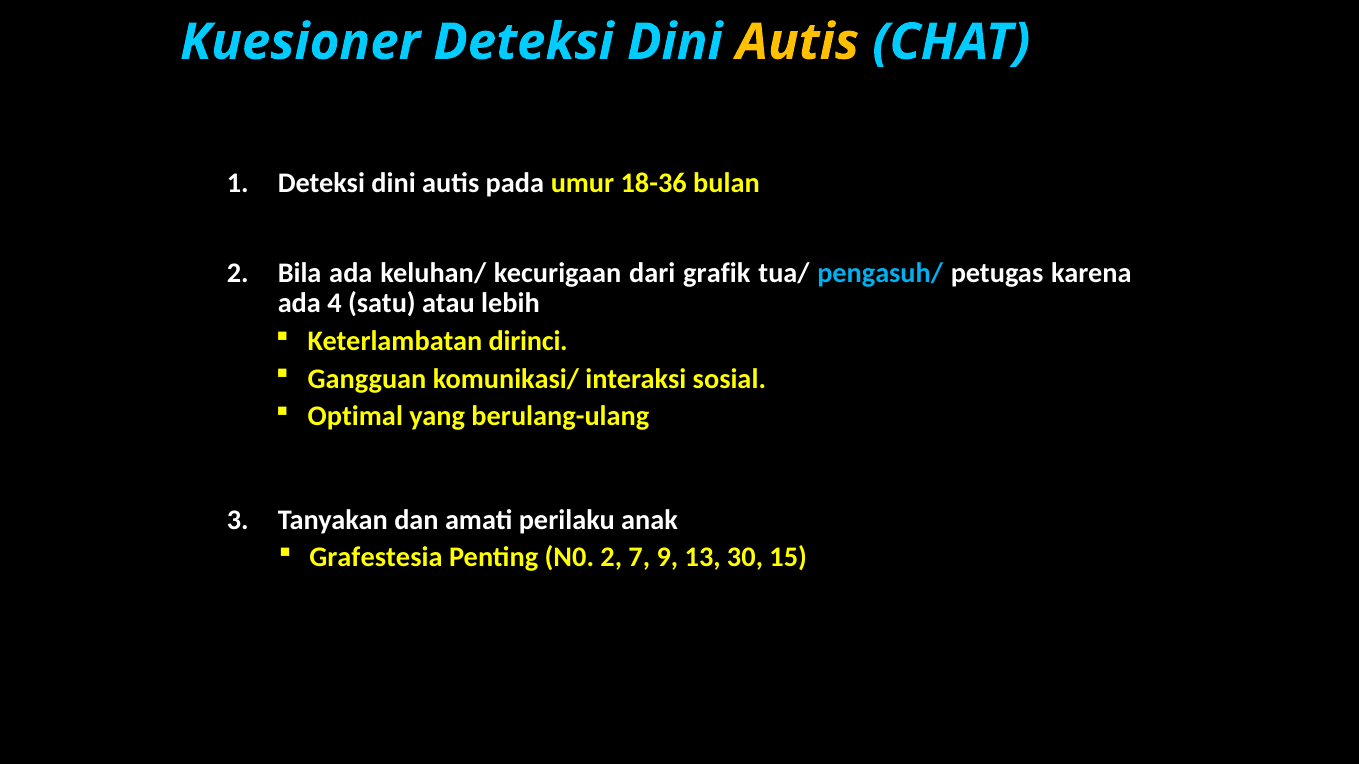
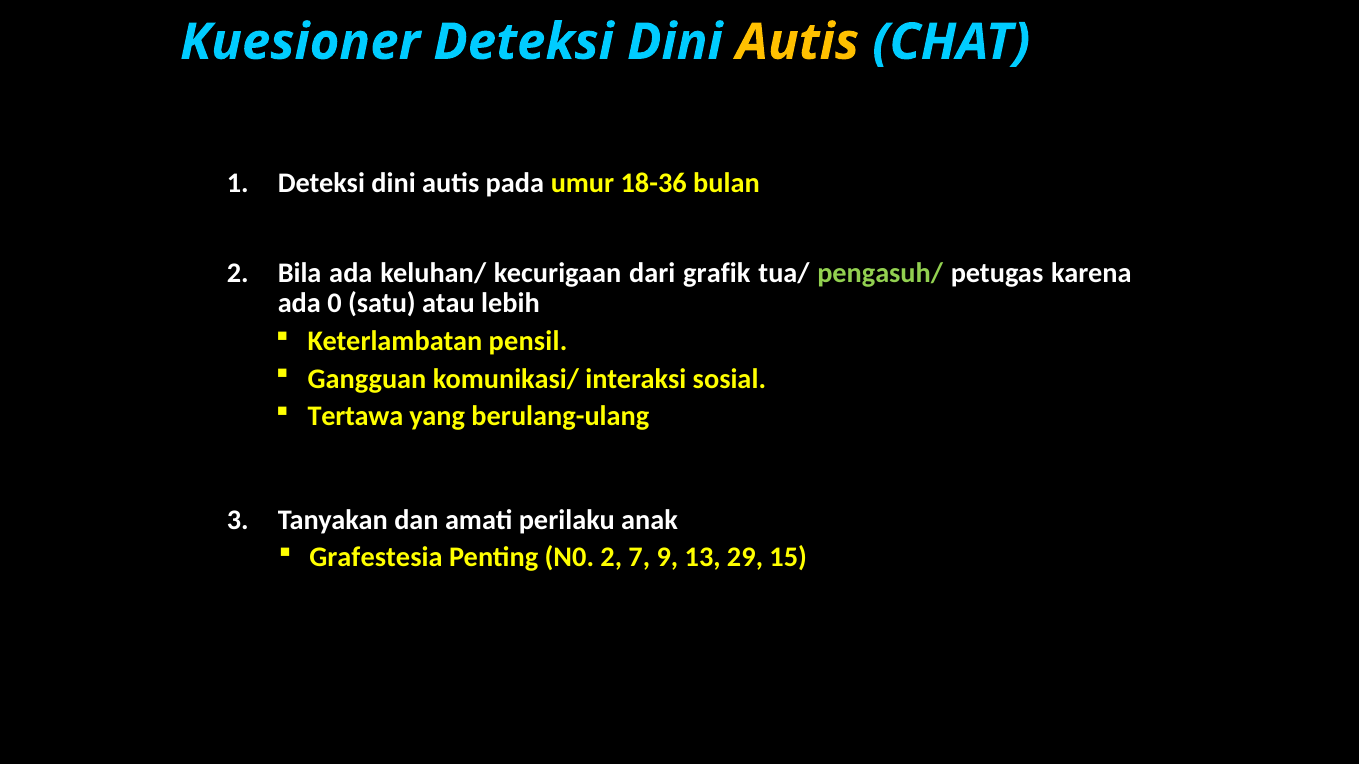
pengasuh/ colour: light blue -> light green
4: 4 -> 0
dirinci: dirinci -> pensil
Optimal: Optimal -> Tertawa
30: 30 -> 29
